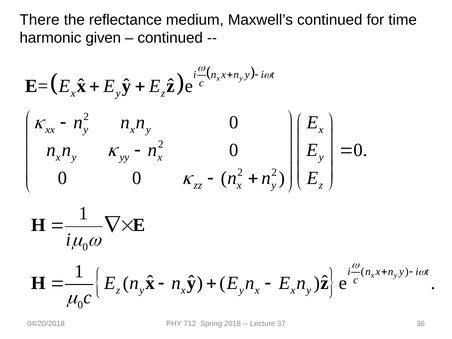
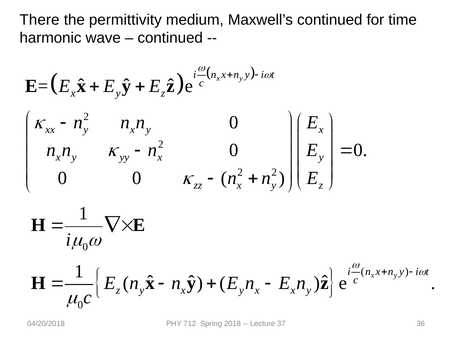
reflectance: reflectance -> permittivity
given: given -> wave
